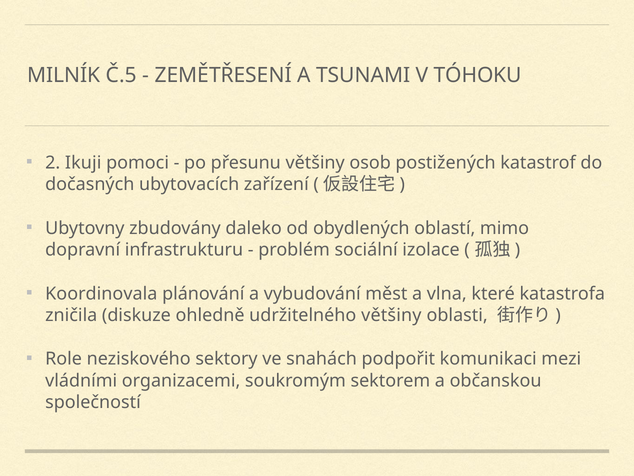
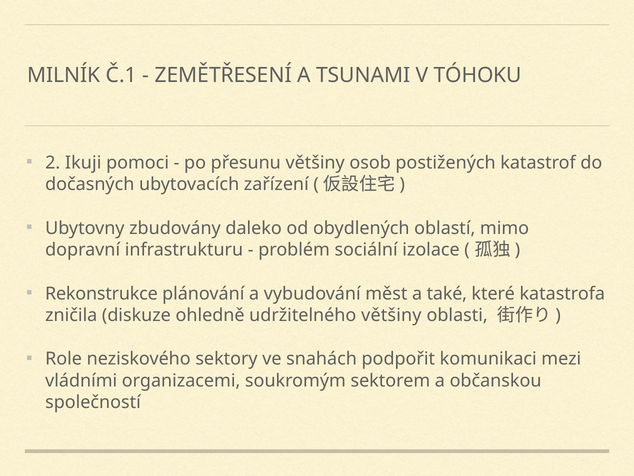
Č.5: Č.5 -> Č.1
Koordinovala: Koordinovala -> Rekonstrukce
vlna: vlna -> také
